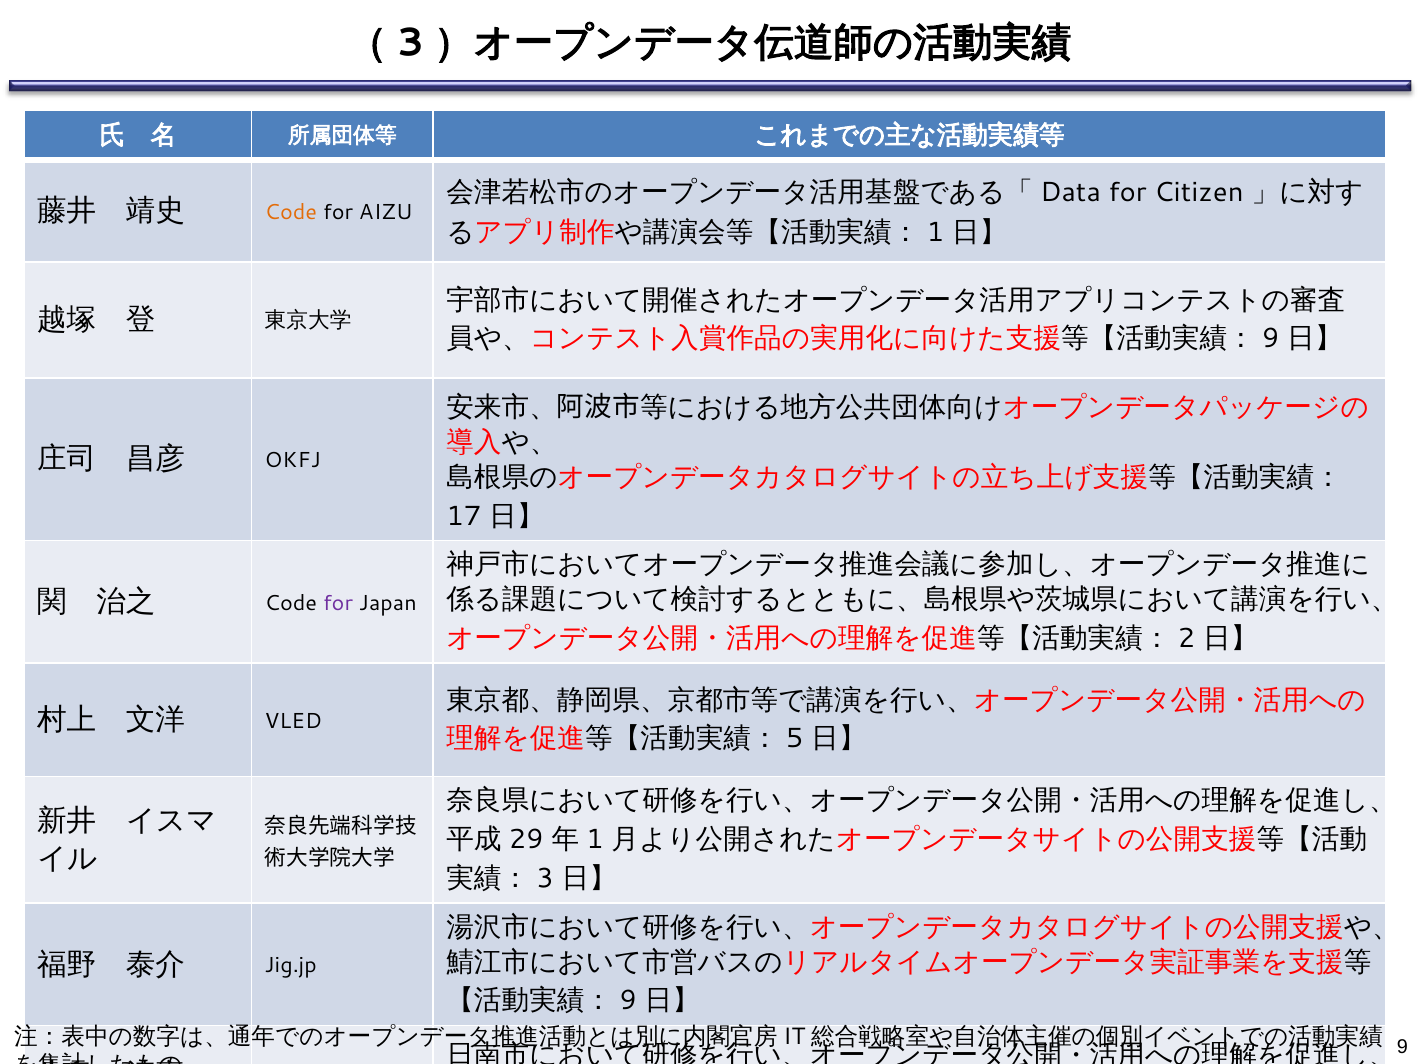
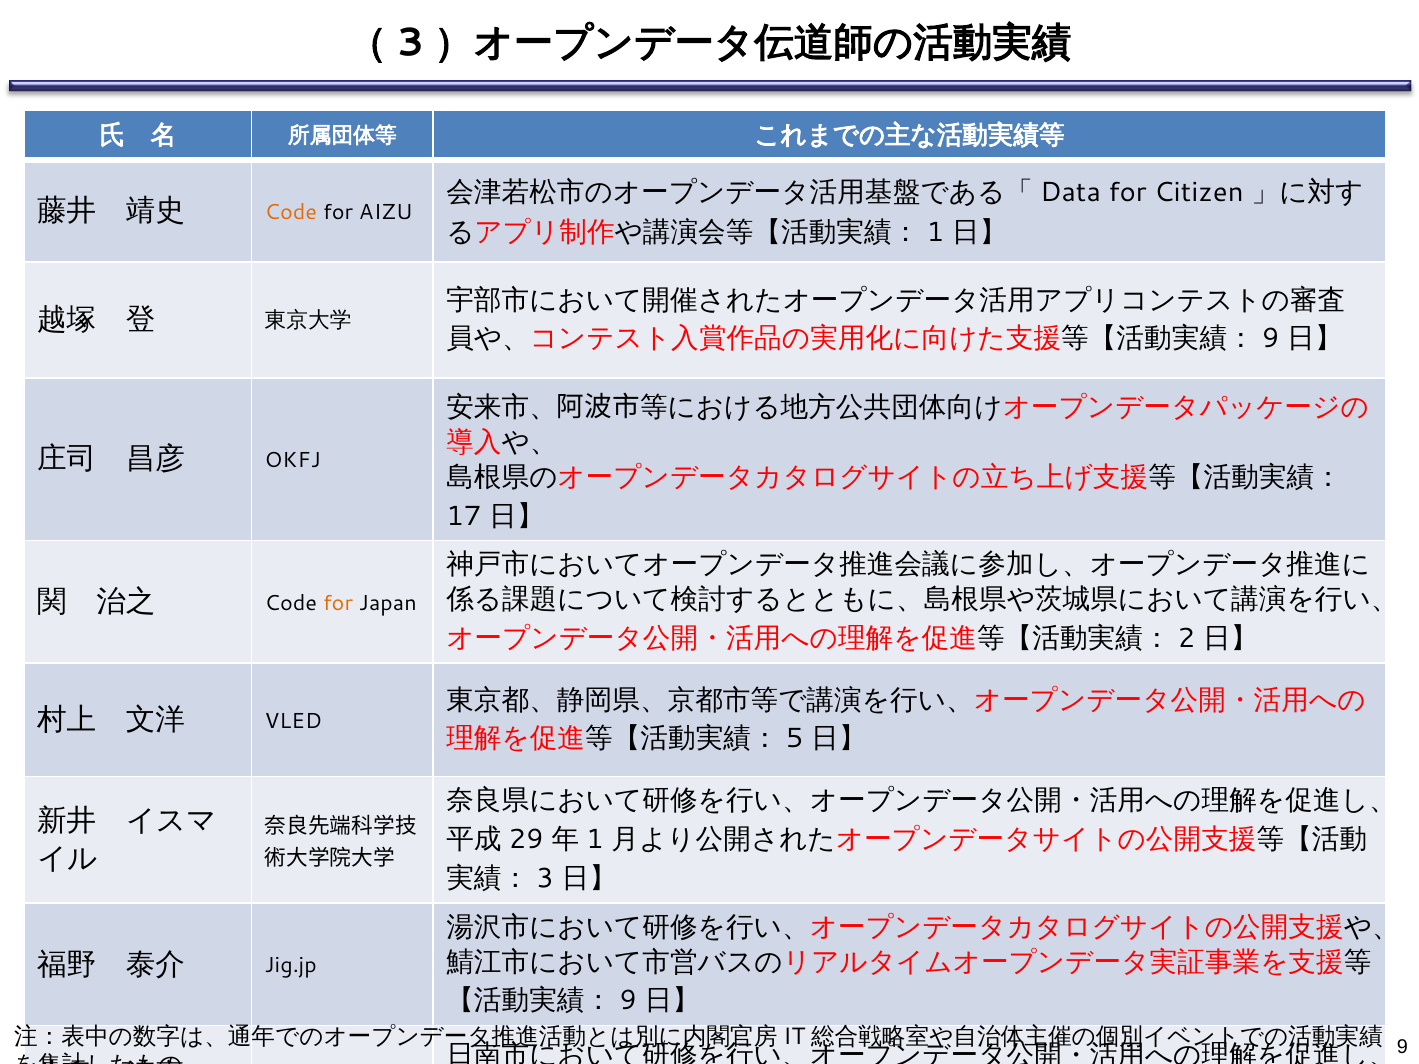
for at (338, 603) colour: purple -> orange
